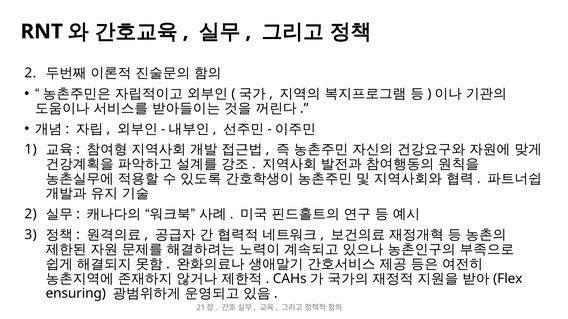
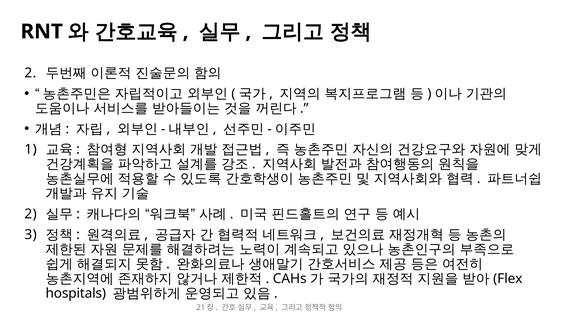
ensuring: ensuring -> hospitals
